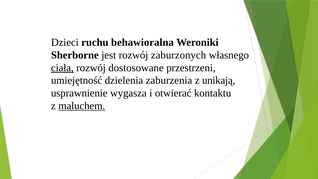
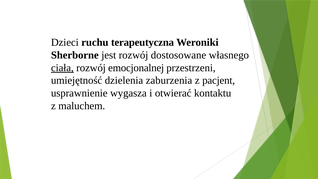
behawioralna: behawioralna -> terapeutyczna
zaburzonych: zaburzonych -> dostosowane
dostosowane: dostosowane -> emocjonalnej
unikają: unikają -> pacjent
maluchem underline: present -> none
